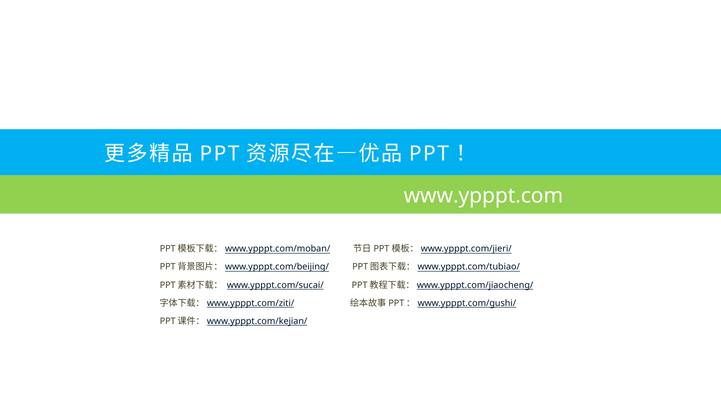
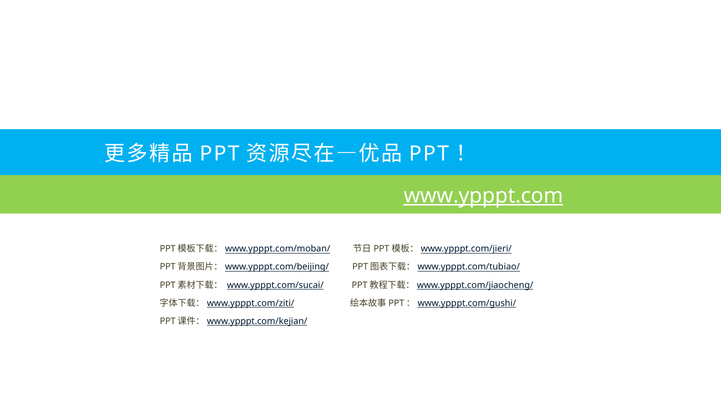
www.ypppt.com underline: none -> present
